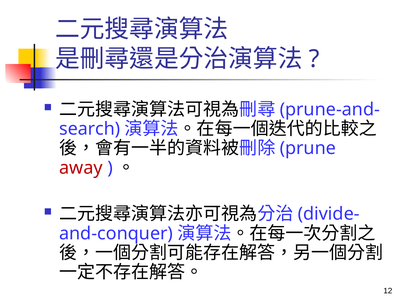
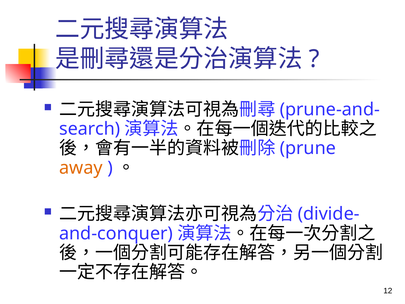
away colour: red -> orange
